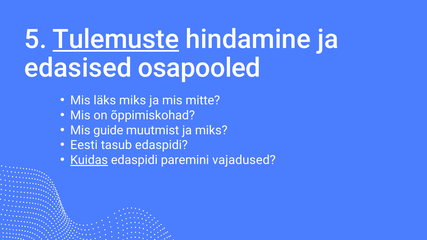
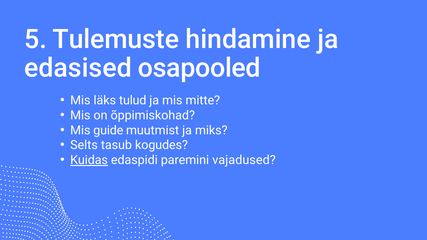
Tulemuste underline: present -> none
läks miks: miks -> tulud
Eesti: Eesti -> Selts
tasub edaspidi: edaspidi -> kogudes
